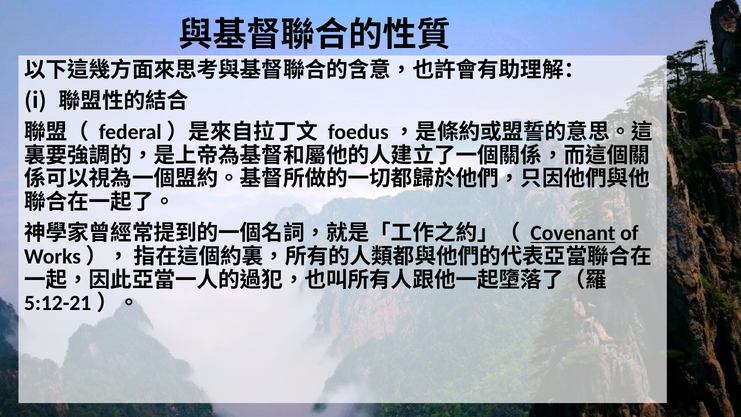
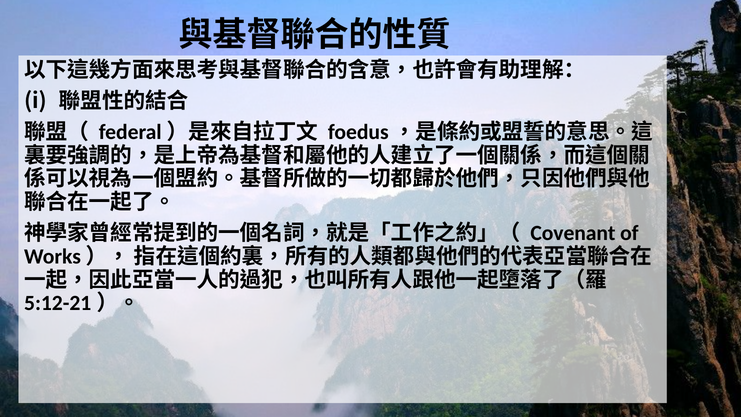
Covenant underline: present -> none
